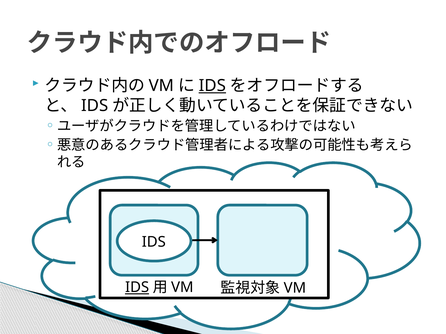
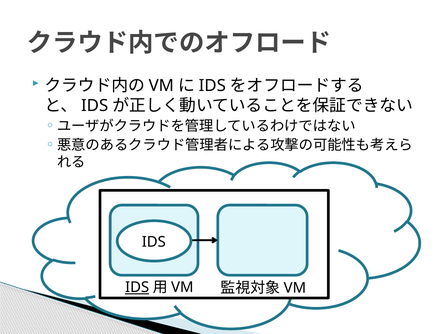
IDS at (212, 86) underline: present -> none
